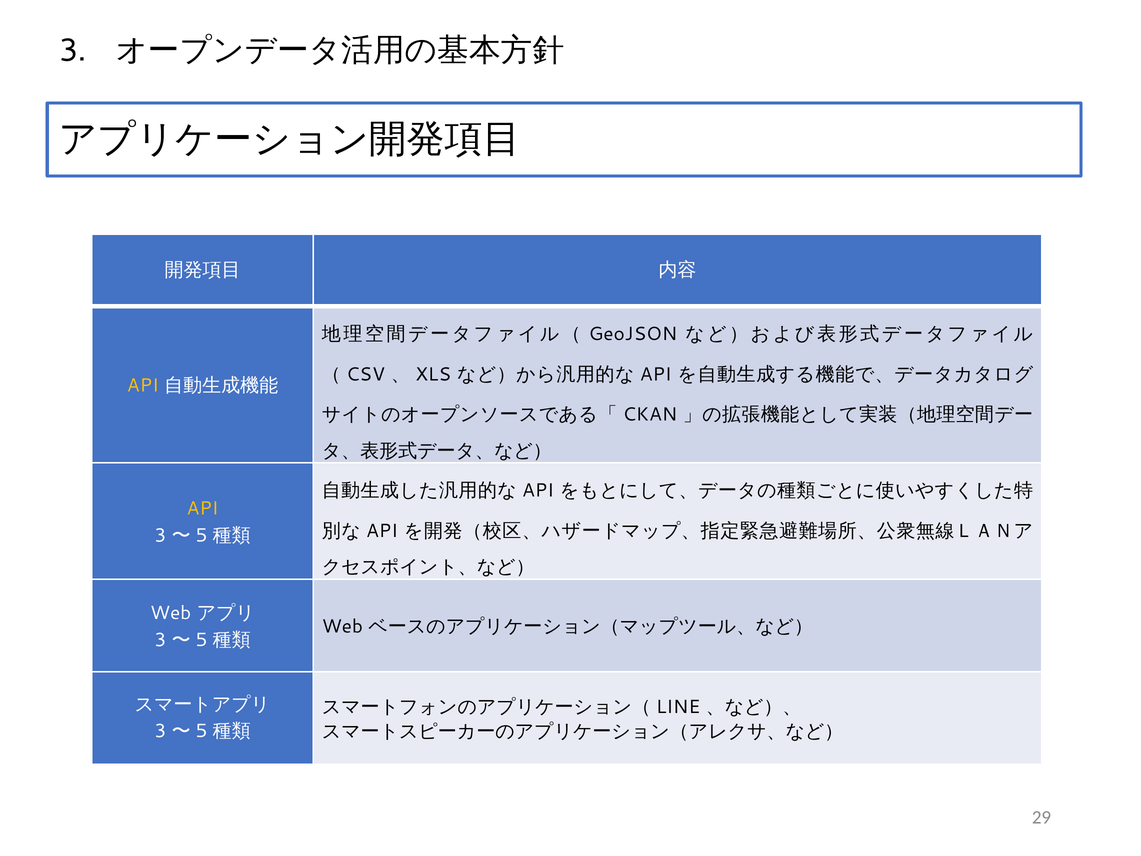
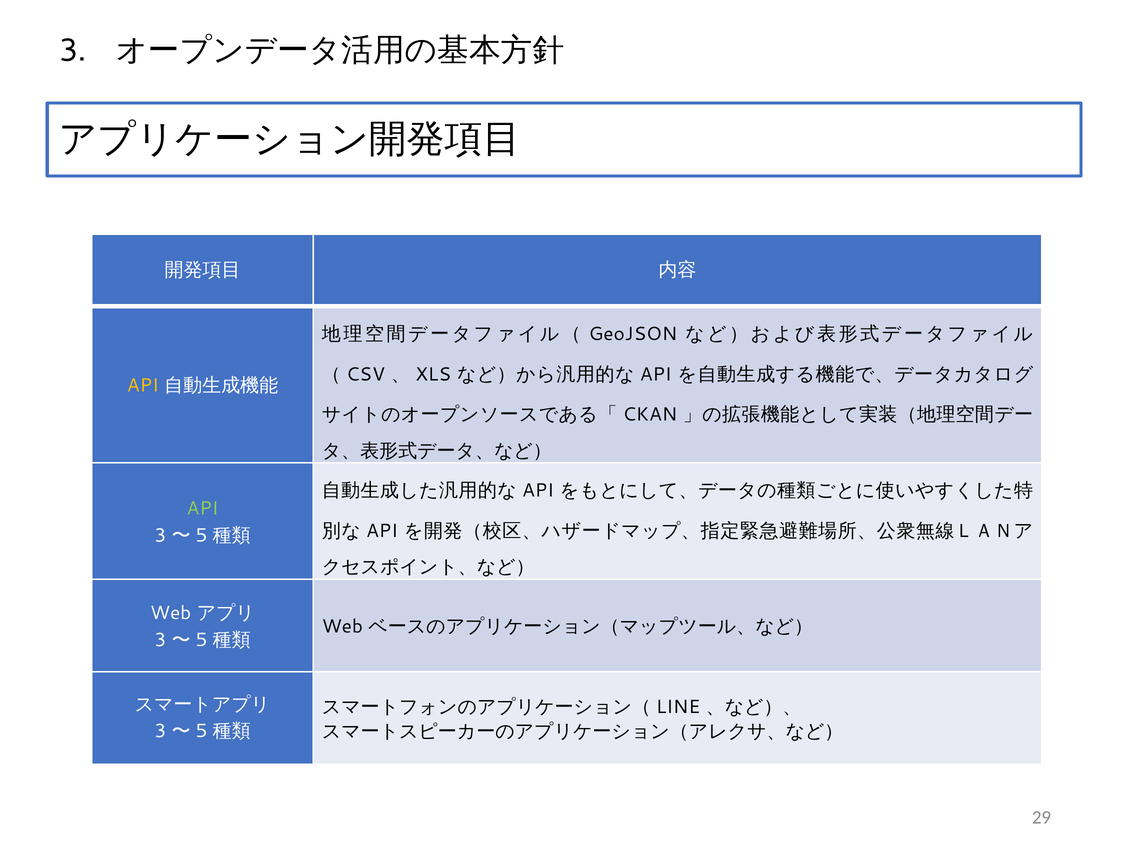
API at (203, 508) colour: yellow -> light green
